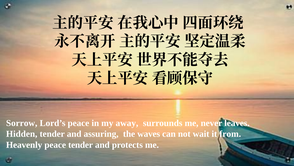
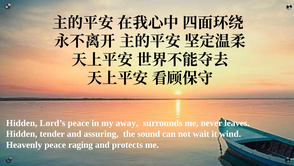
Sorrow at (22, 123): Sorrow -> Hidden
waves: waves -> sound
from: from -> wind
peace tender: tender -> raging
